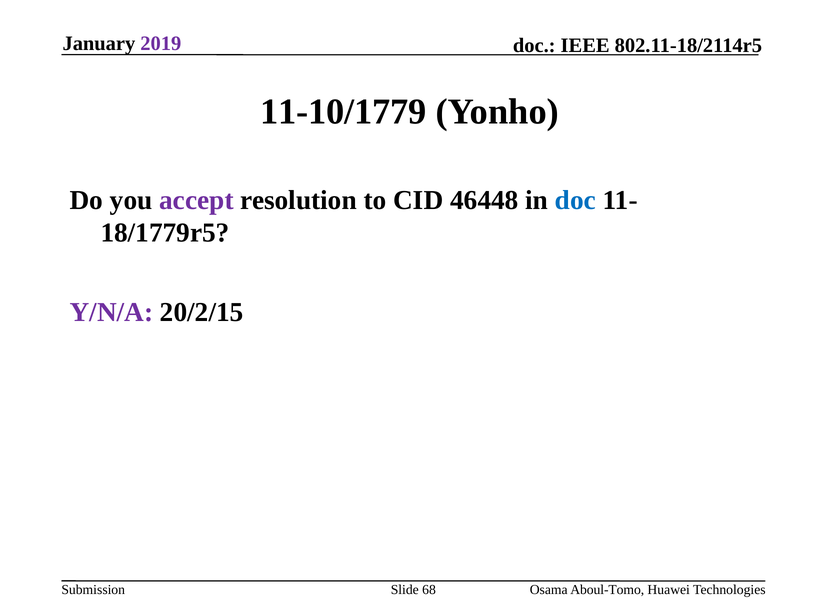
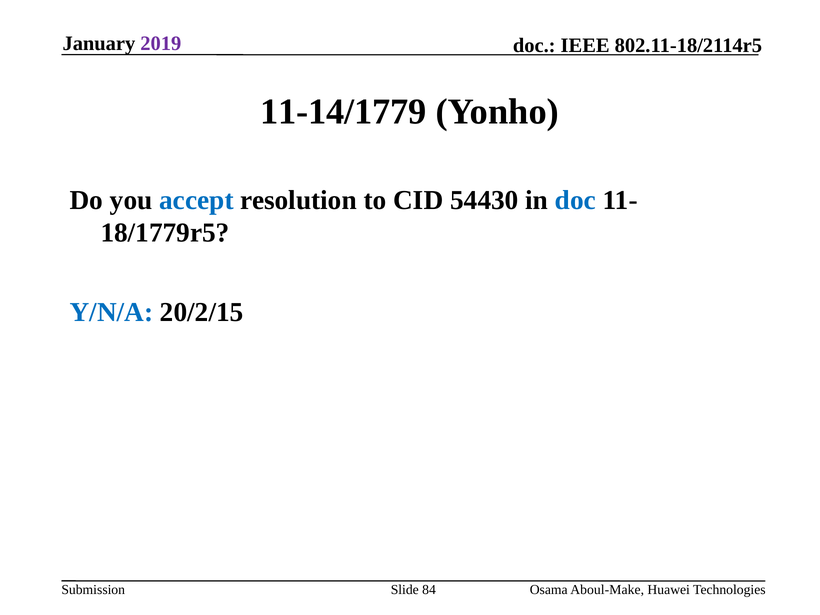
11-10/1779: 11-10/1779 -> 11-14/1779
accept colour: purple -> blue
46448: 46448 -> 54430
Y/N/A colour: purple -> blue
68: 68 -> 84
Aboul-Tomo: Aboul-Tomo -> Aboul-Make
